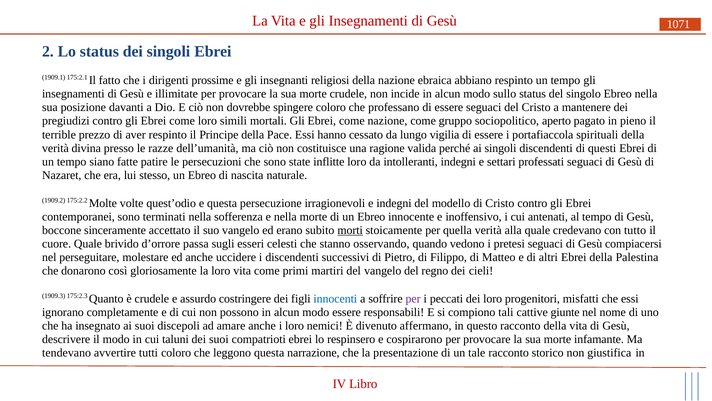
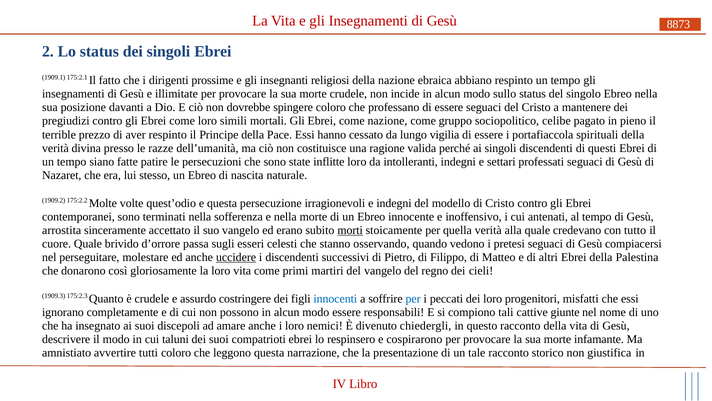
1071: 1071 -> 8873
aperto: aperto -> celibe
boccone: boccone -> arrostita
uccidere underline: none -> present
per at (413, 299) colour: purple -> blue
affermano: affermano -> chiedergli
tendevano: tendevano -> amnistiato
